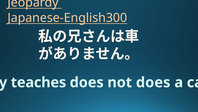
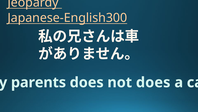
teaches: teaches -> parents
